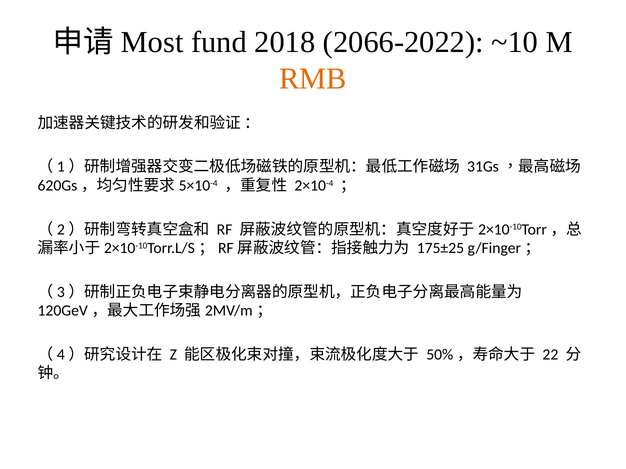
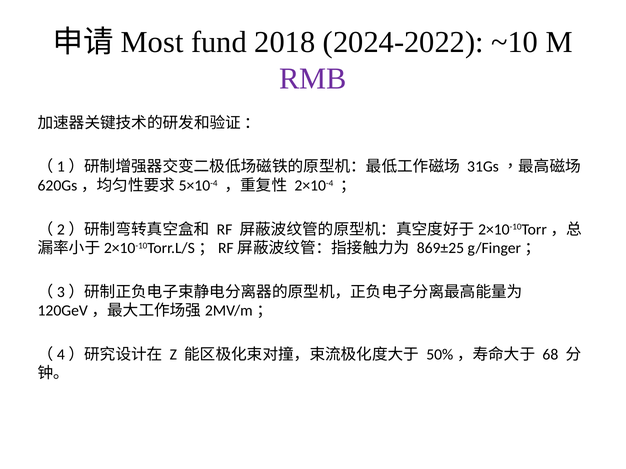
2066-2022: 2066-2022 -> 2024-2022
RMB colour: orange -> purple
175±25: 175±25 -> 869±25
22: 22 -> 68
